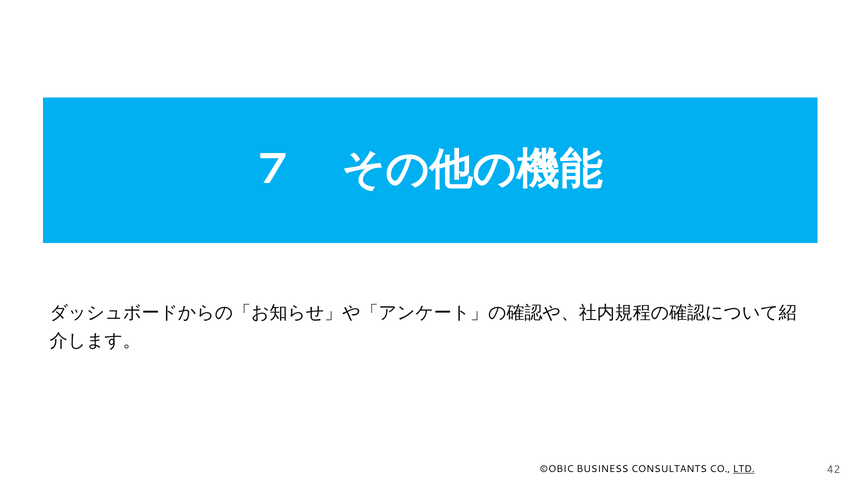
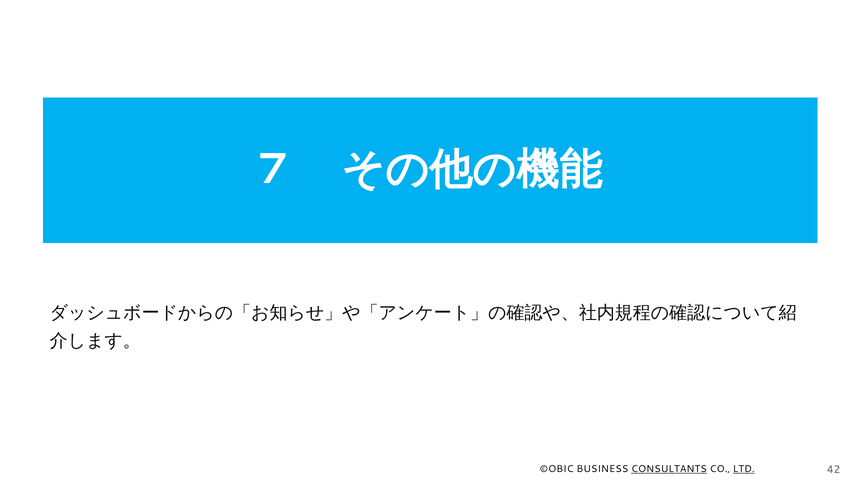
CONSULTANTS underline: none -> present
